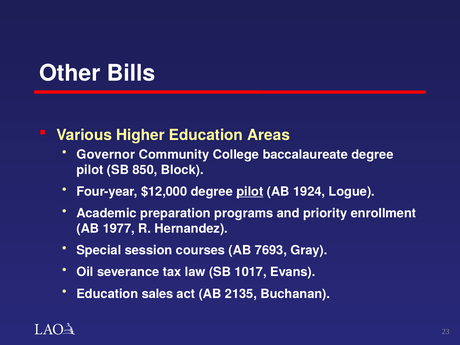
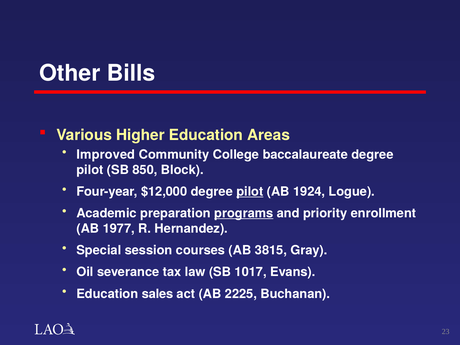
Governor: Governor -> Improved
programs underline: none -> present
7693: 7693 -> 3815
2135: 2135 -> 2225
